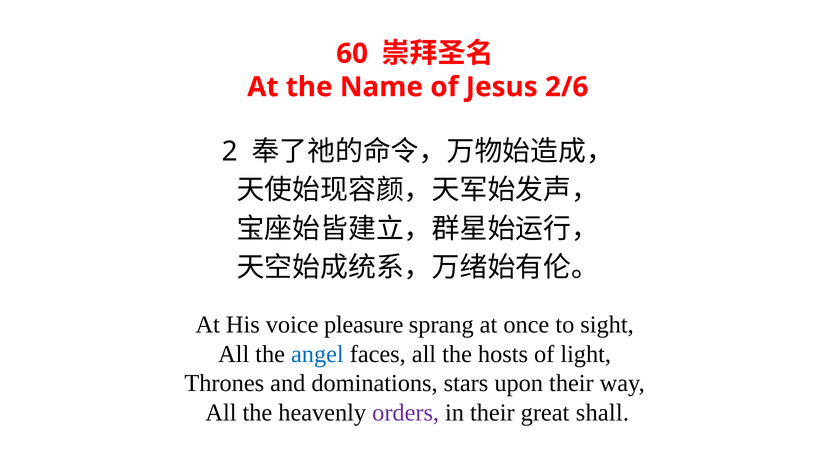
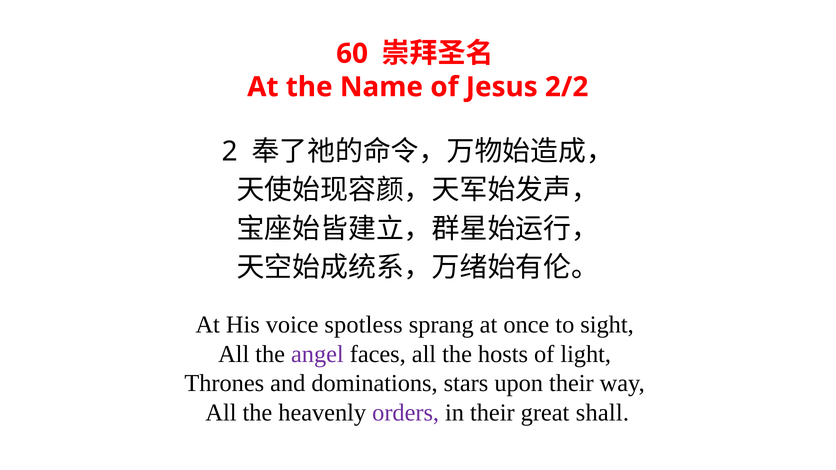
2/6: 2/6 -> 2/2
pleasure: pleasure -> spotless
angel colour: blue -> purple
